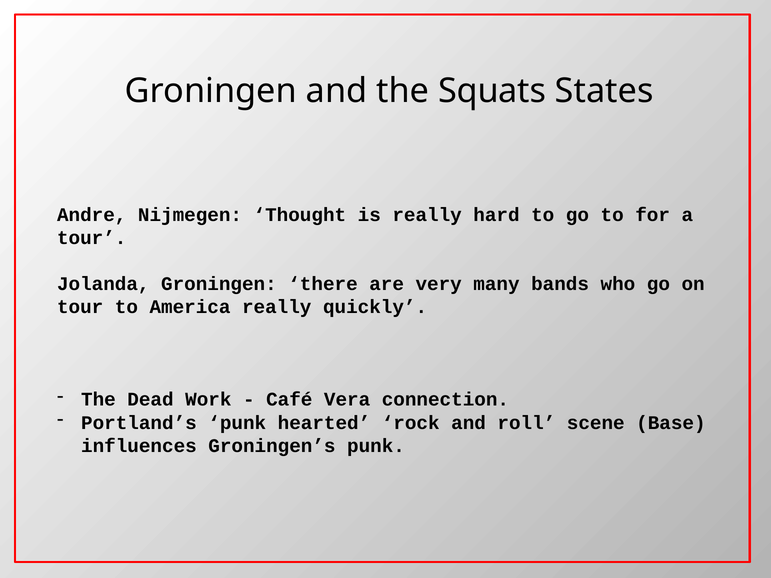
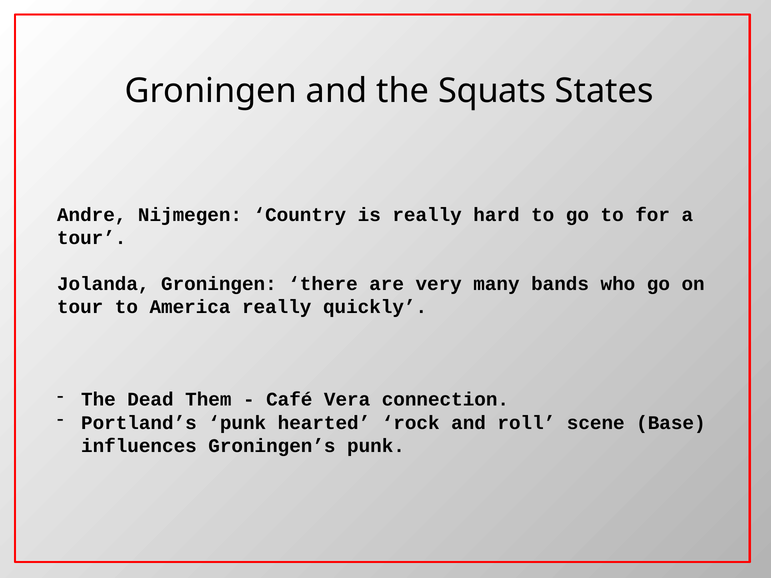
Thought: Thought -> Country
Work: Work -> Them
